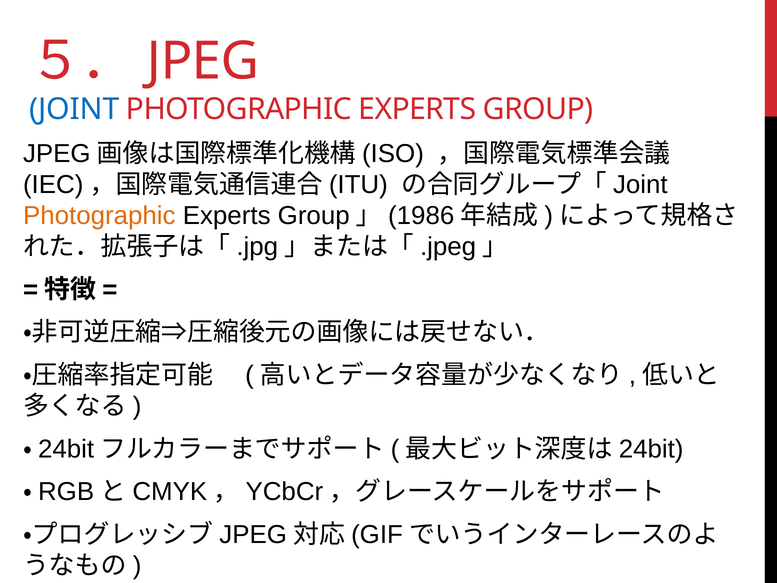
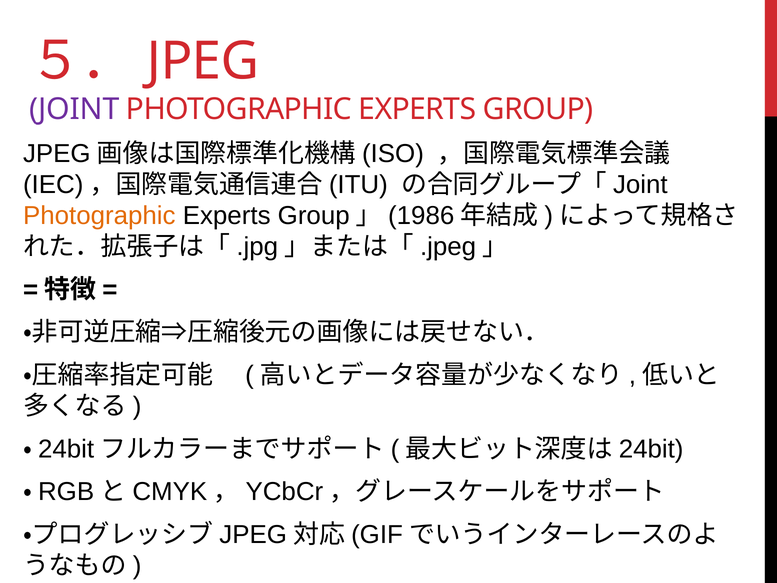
JOINT colour: blue -> purple
